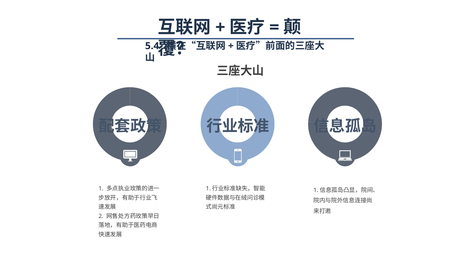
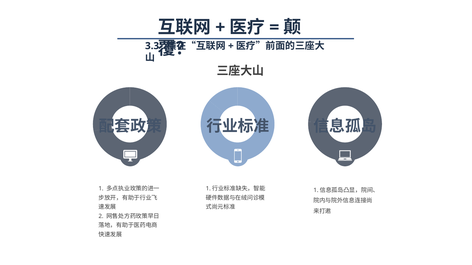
5.4: 5.4 -> 3.3
